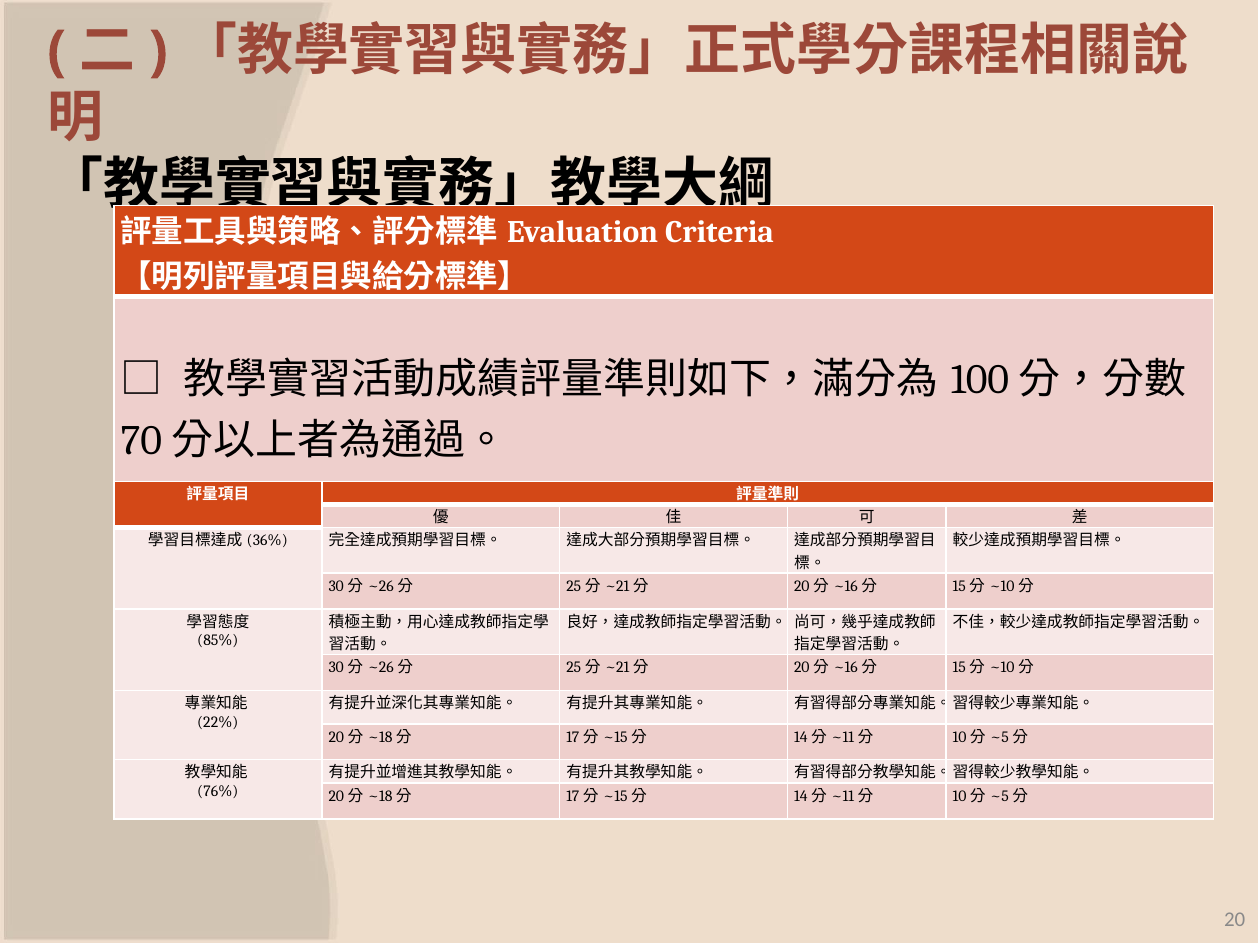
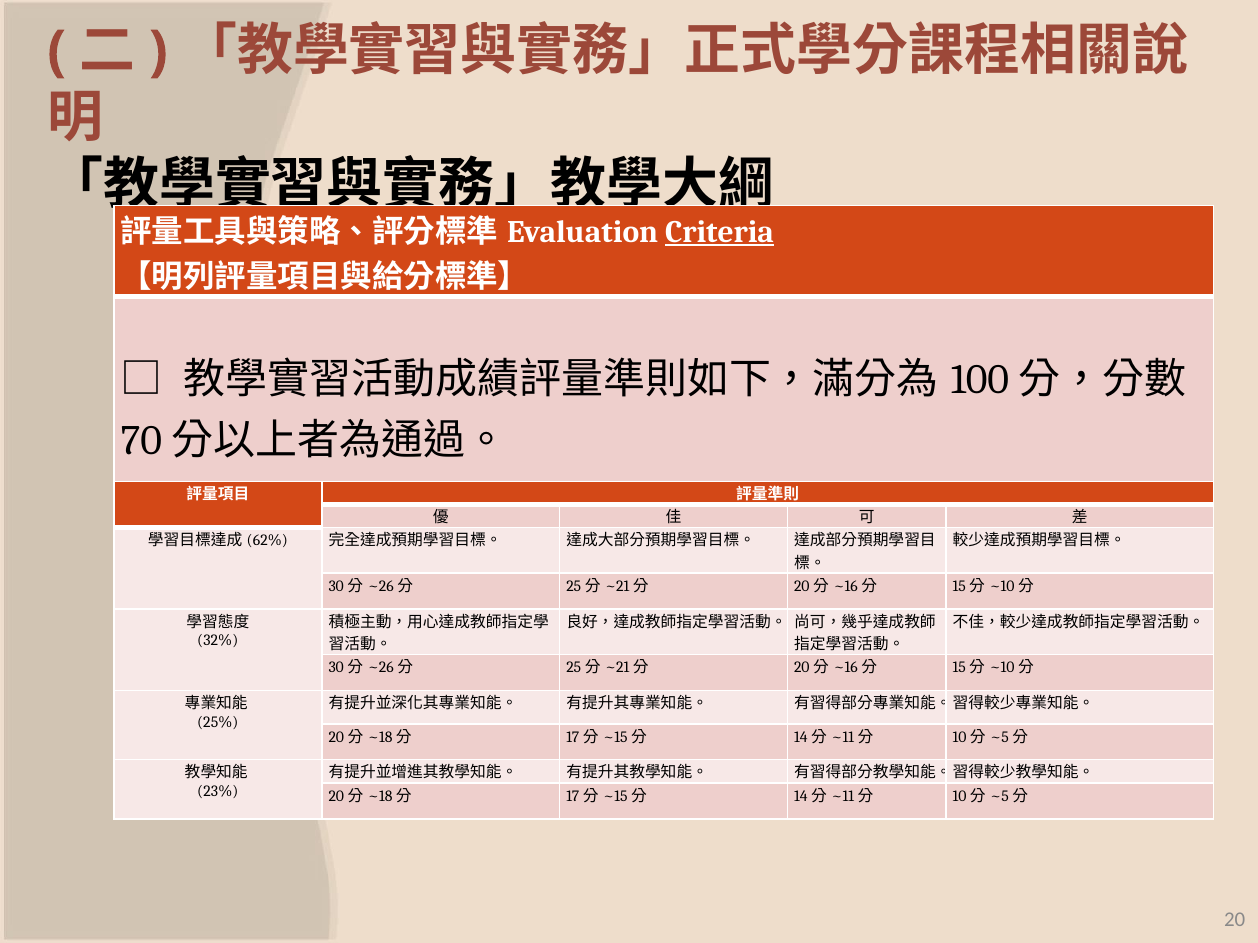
Criteria underline: none -> present
36%: 36% -> 62%
85%: 85% -> 32%
22%: 22% -> 25%
76%: 76% -> 23%
